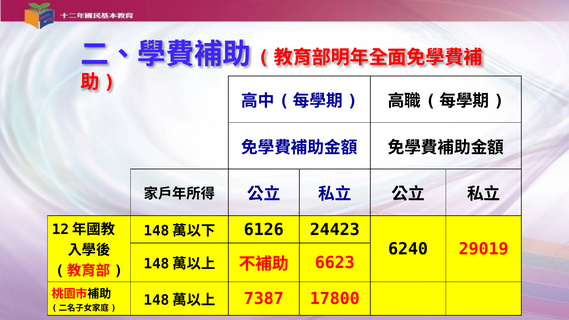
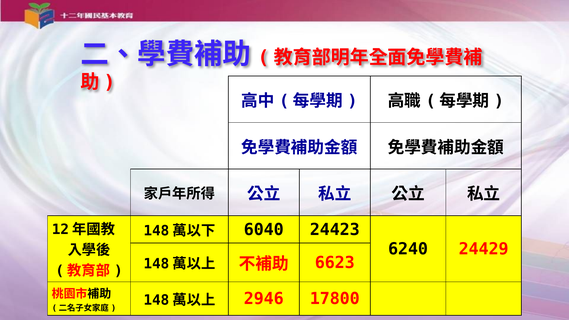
6126: 6126 -> 6040
29019: 29019 -> 24429
7387: 7387 -> 2946
